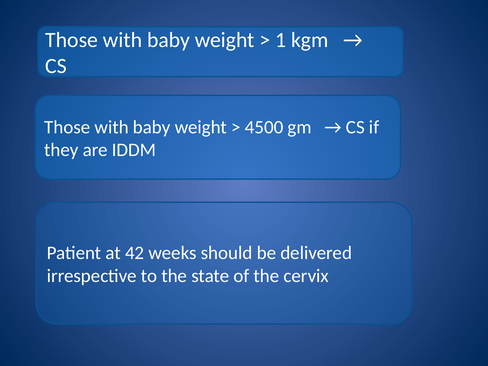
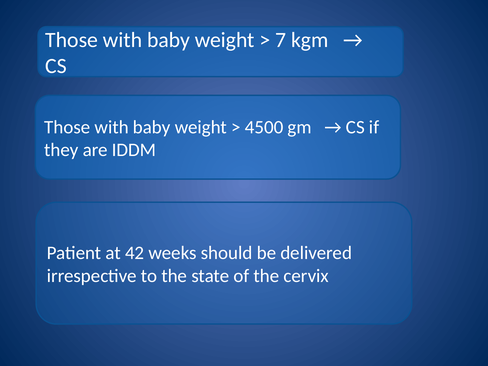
1: 1 -> 7
